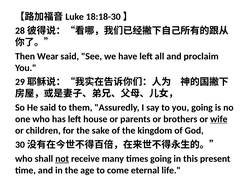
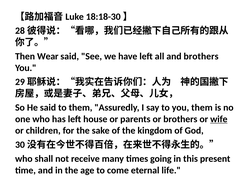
and proclaim: proclaim -> brothers
you going: going -> them
not underline: present -> none
